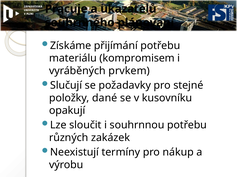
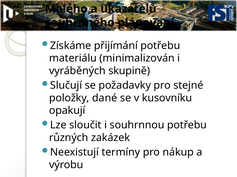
Pracuje: Pracuje -> Malého
kompromisem: kompromisem -> minimalizován
prvkem: prvkem -> skupině
